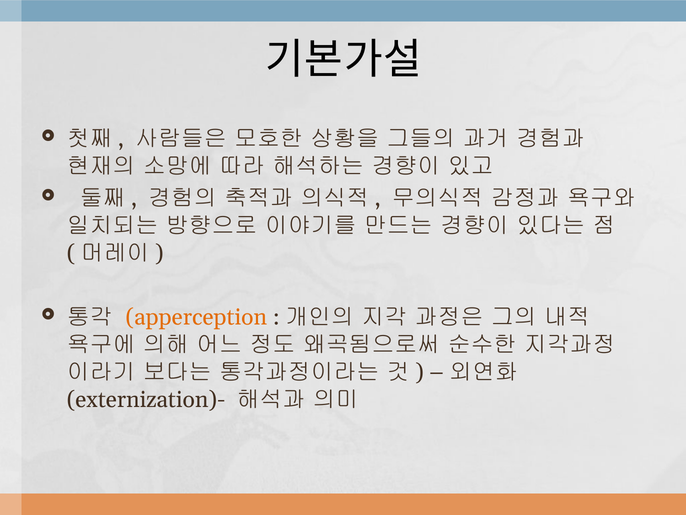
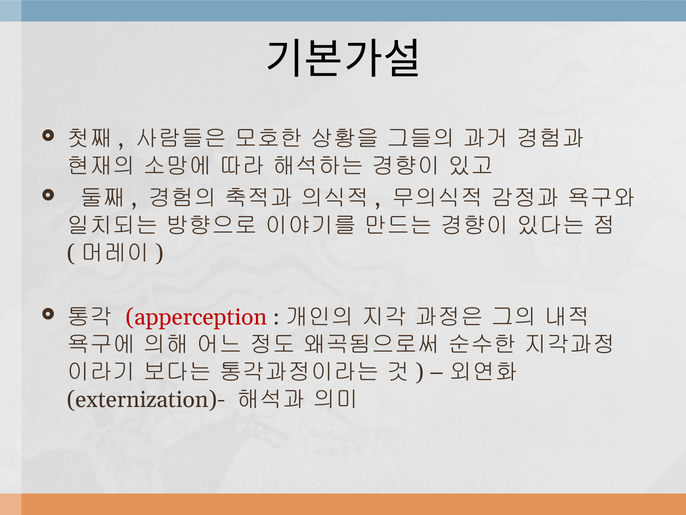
apperception colour: orange -> red
